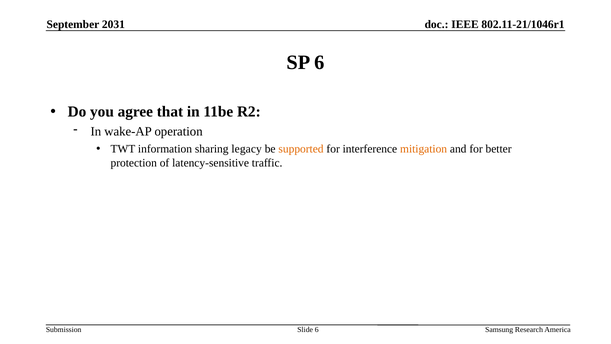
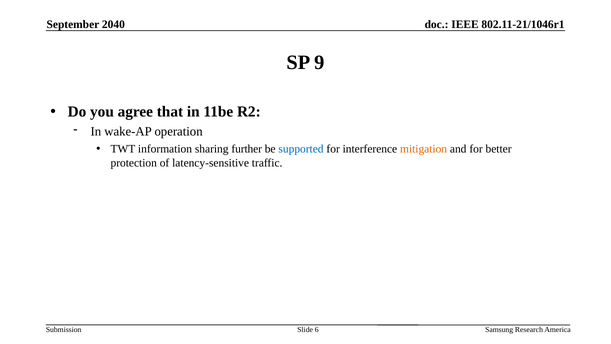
2031: 2031 -> 2040
SP 6: 6 -> 9
legacy: legacy -> further
supported colour: orange -> blue
